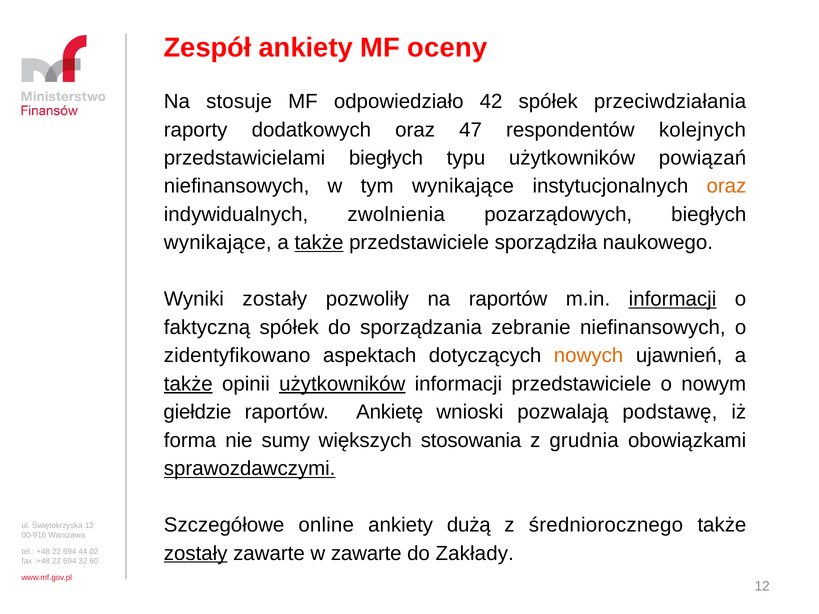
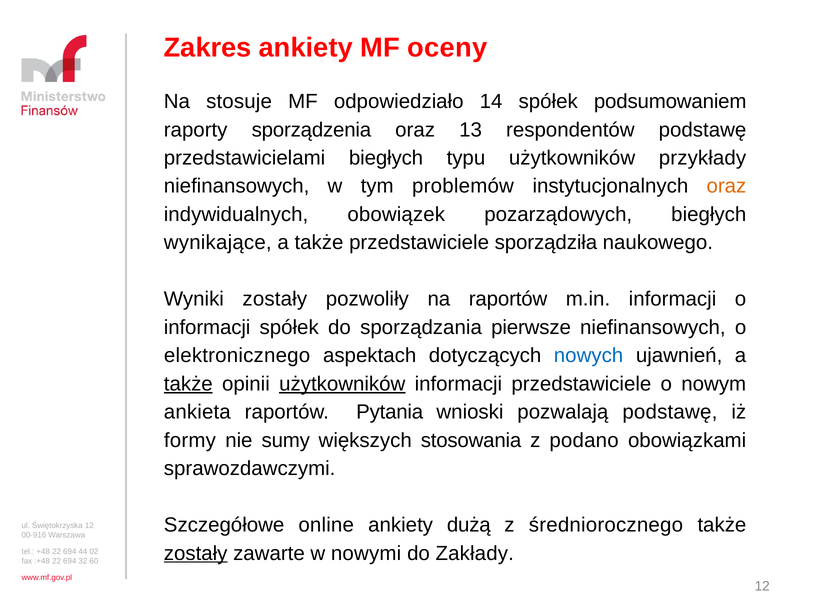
Zespół: Zespół -> Zakres
42: 42 -> 14
przeciwdziałania: przeciwdziałania -> podsumowaniem
dodatkowych: dodatkowych -> sporządzenia
47: 47 -> 13
respondentów kolejnych: kolejnych -> podstawę
powiązań: powiązań -> przykłady
tym wynikające: wynikające -> problemów
zwolnienia: zwolnienia -> obowiązek
także at (319, 243) underline: present -> none
informacji at (673, 299) underline: present -> none
faktyczną at (207, 328): faktyczną -> informacji
zebranie: zebranie -> pierwsze
zidentyfikowano: zidentyfikowano -> elektronicznego
nowych colour: orange -> blue
giełdzie: giełdzie -> ankieta
Ankietę: Ankietę -> Pytania
forma: forma -> formy
grudnia: grudnia -> podano
sprawozdawczymi underline: present -> none
w zawarte: zawarte -> nowymi
